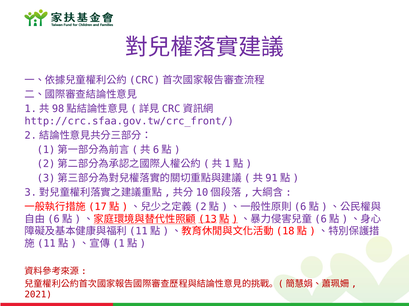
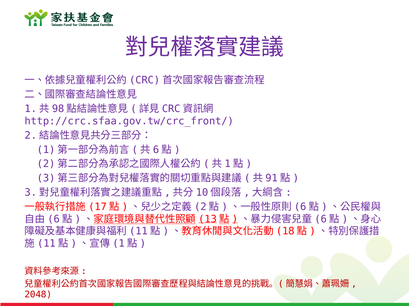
2021: 2021 -> 2048
